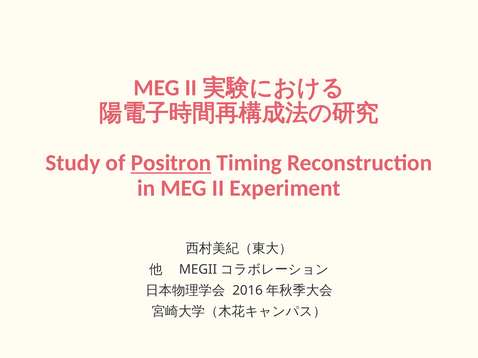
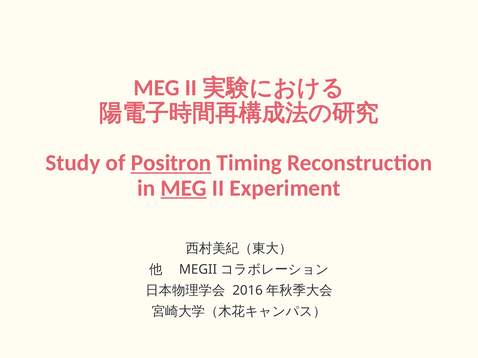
MEG at (184, 188) underline: none -> present
